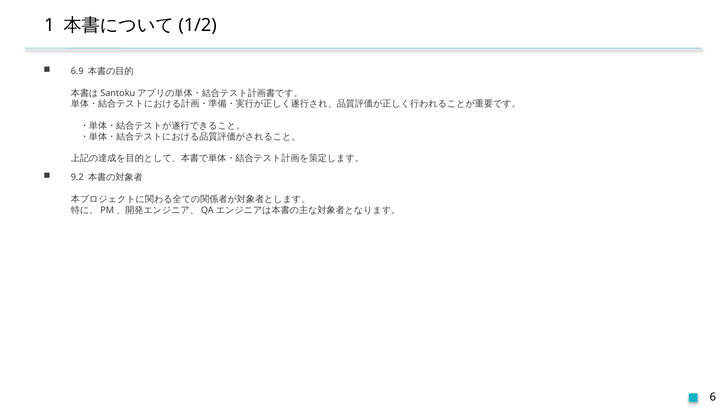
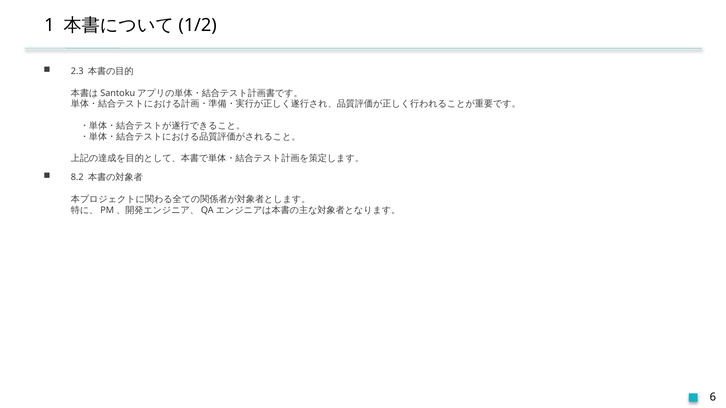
6.9: 6.9 -> 2.3
9.2: 9.2 -> 8.2
